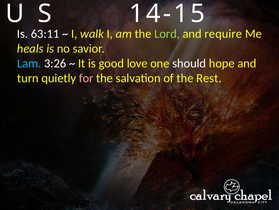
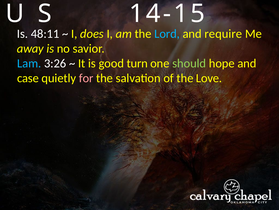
63:11: 63:11 -> 48:11
walk: walk -> does
Lord colour: light green -> light blue
heals: heals -> away
love: love -> turn
should colour: white -> light green
turn: turn -> case
Rest: Rest -> Love
